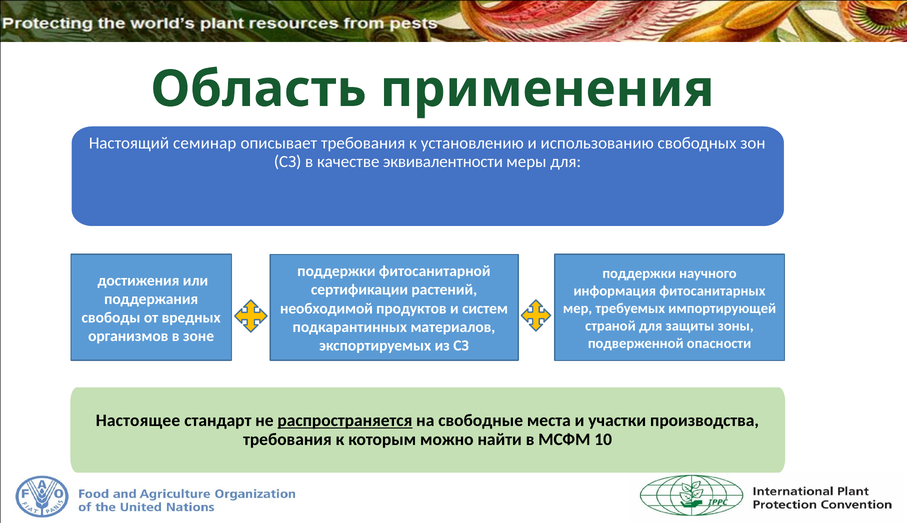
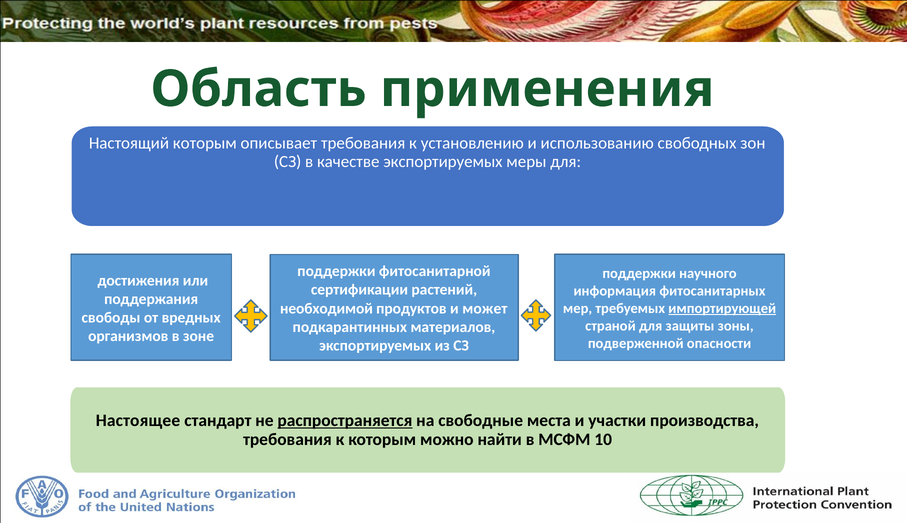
Настоящий семинар: семинар -> которым
качестве эквивалентности: эквивалентности -> экспортируемых
систем: систем -> может
импортирующей underline: none -> present
